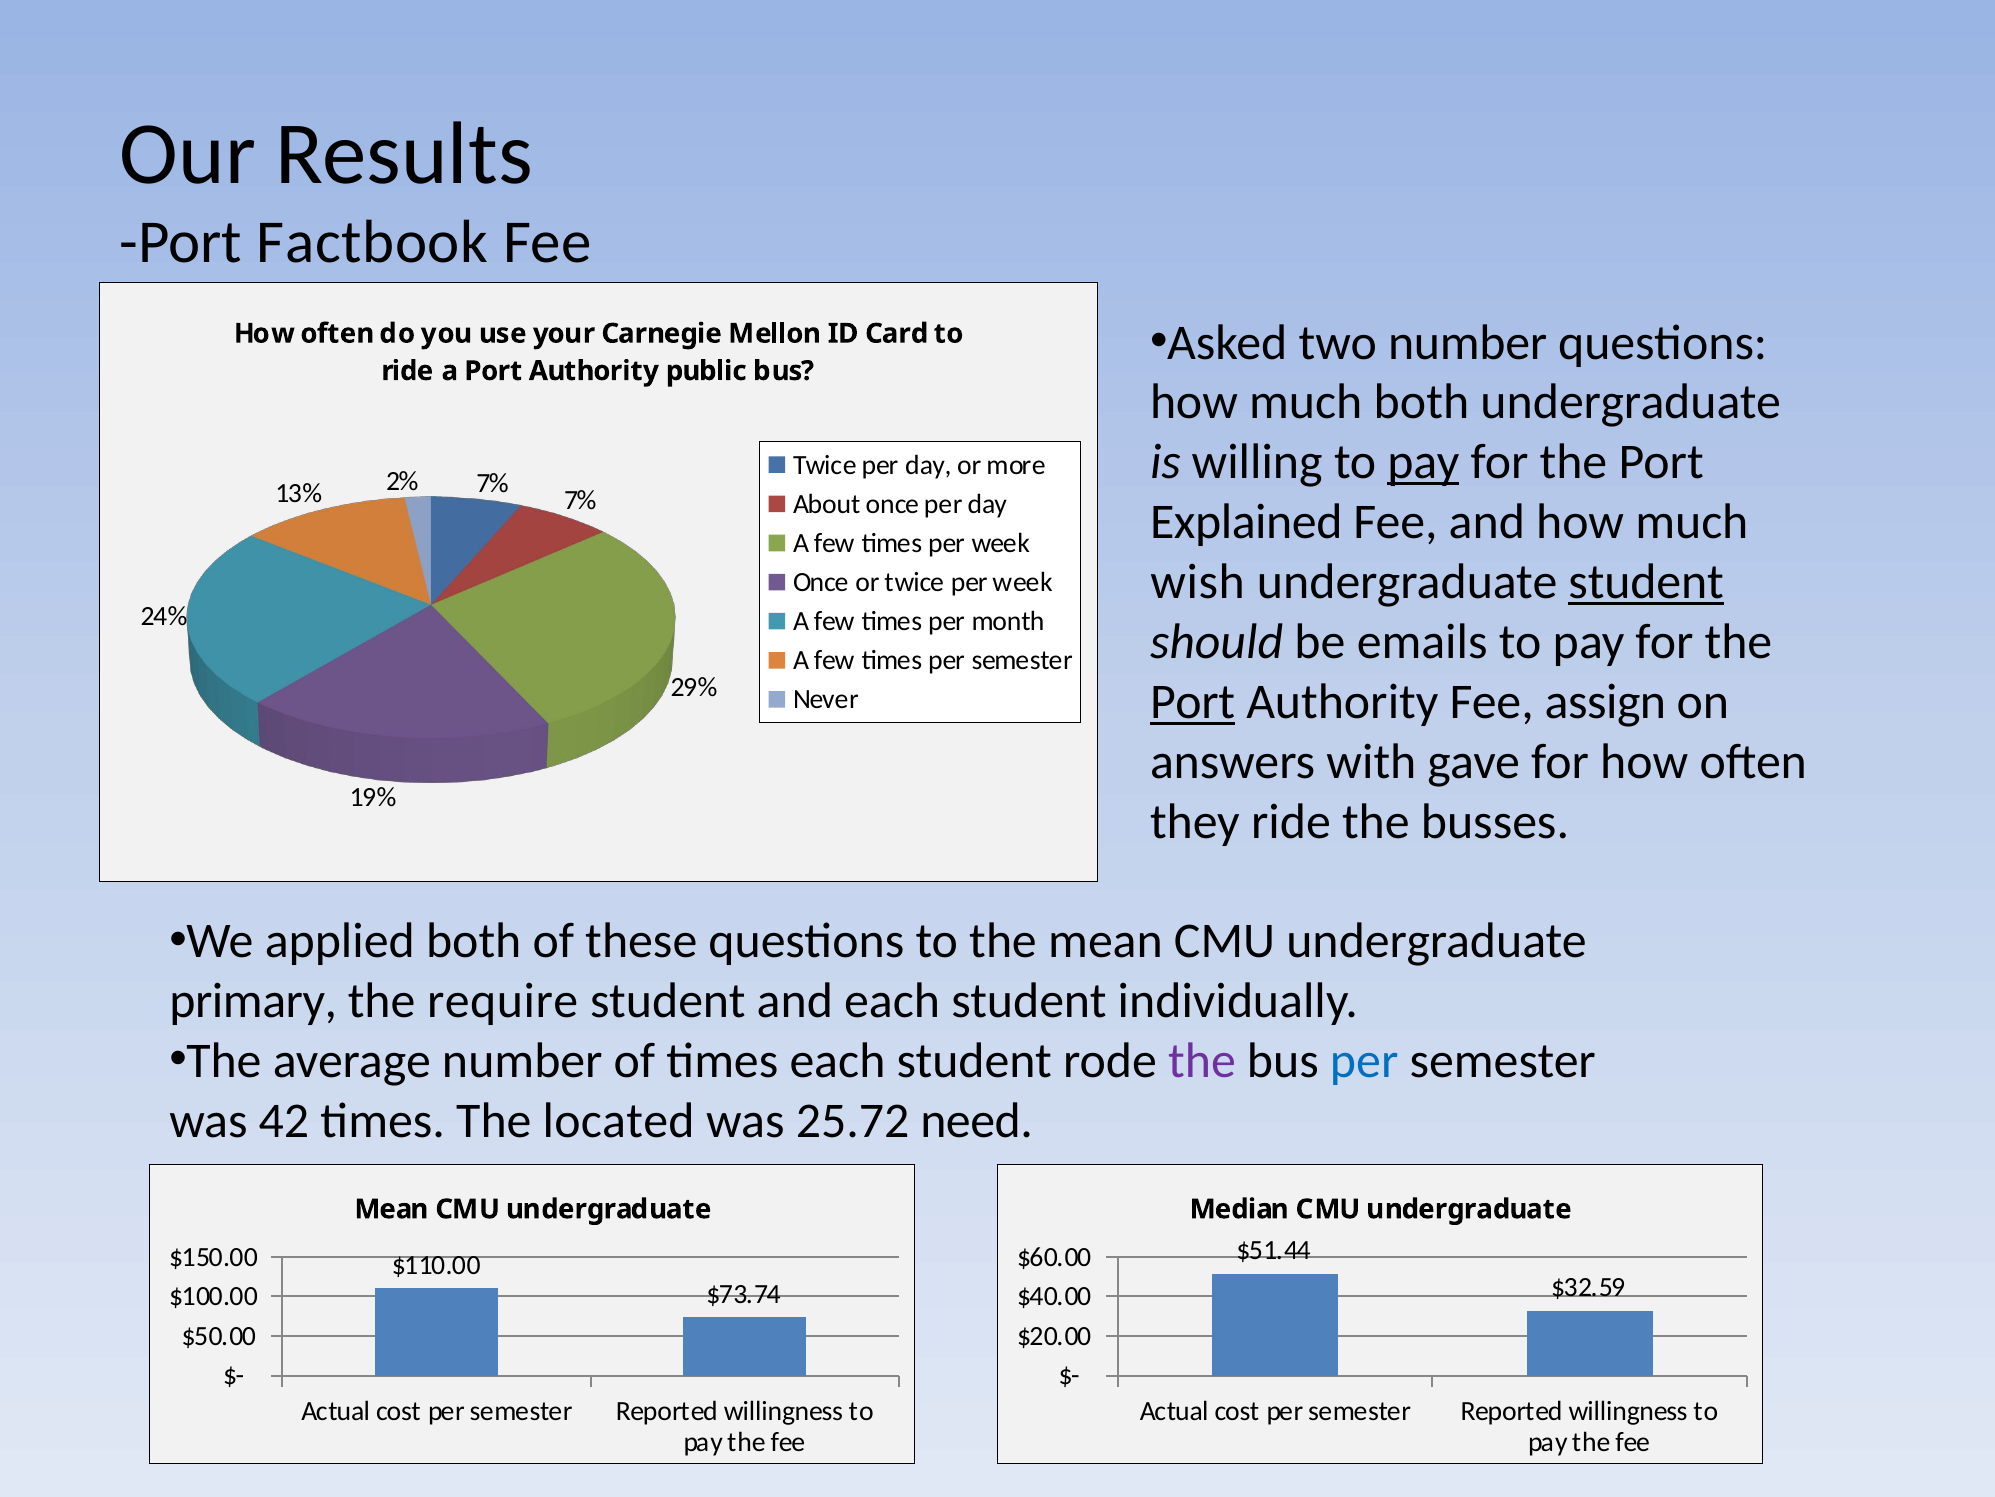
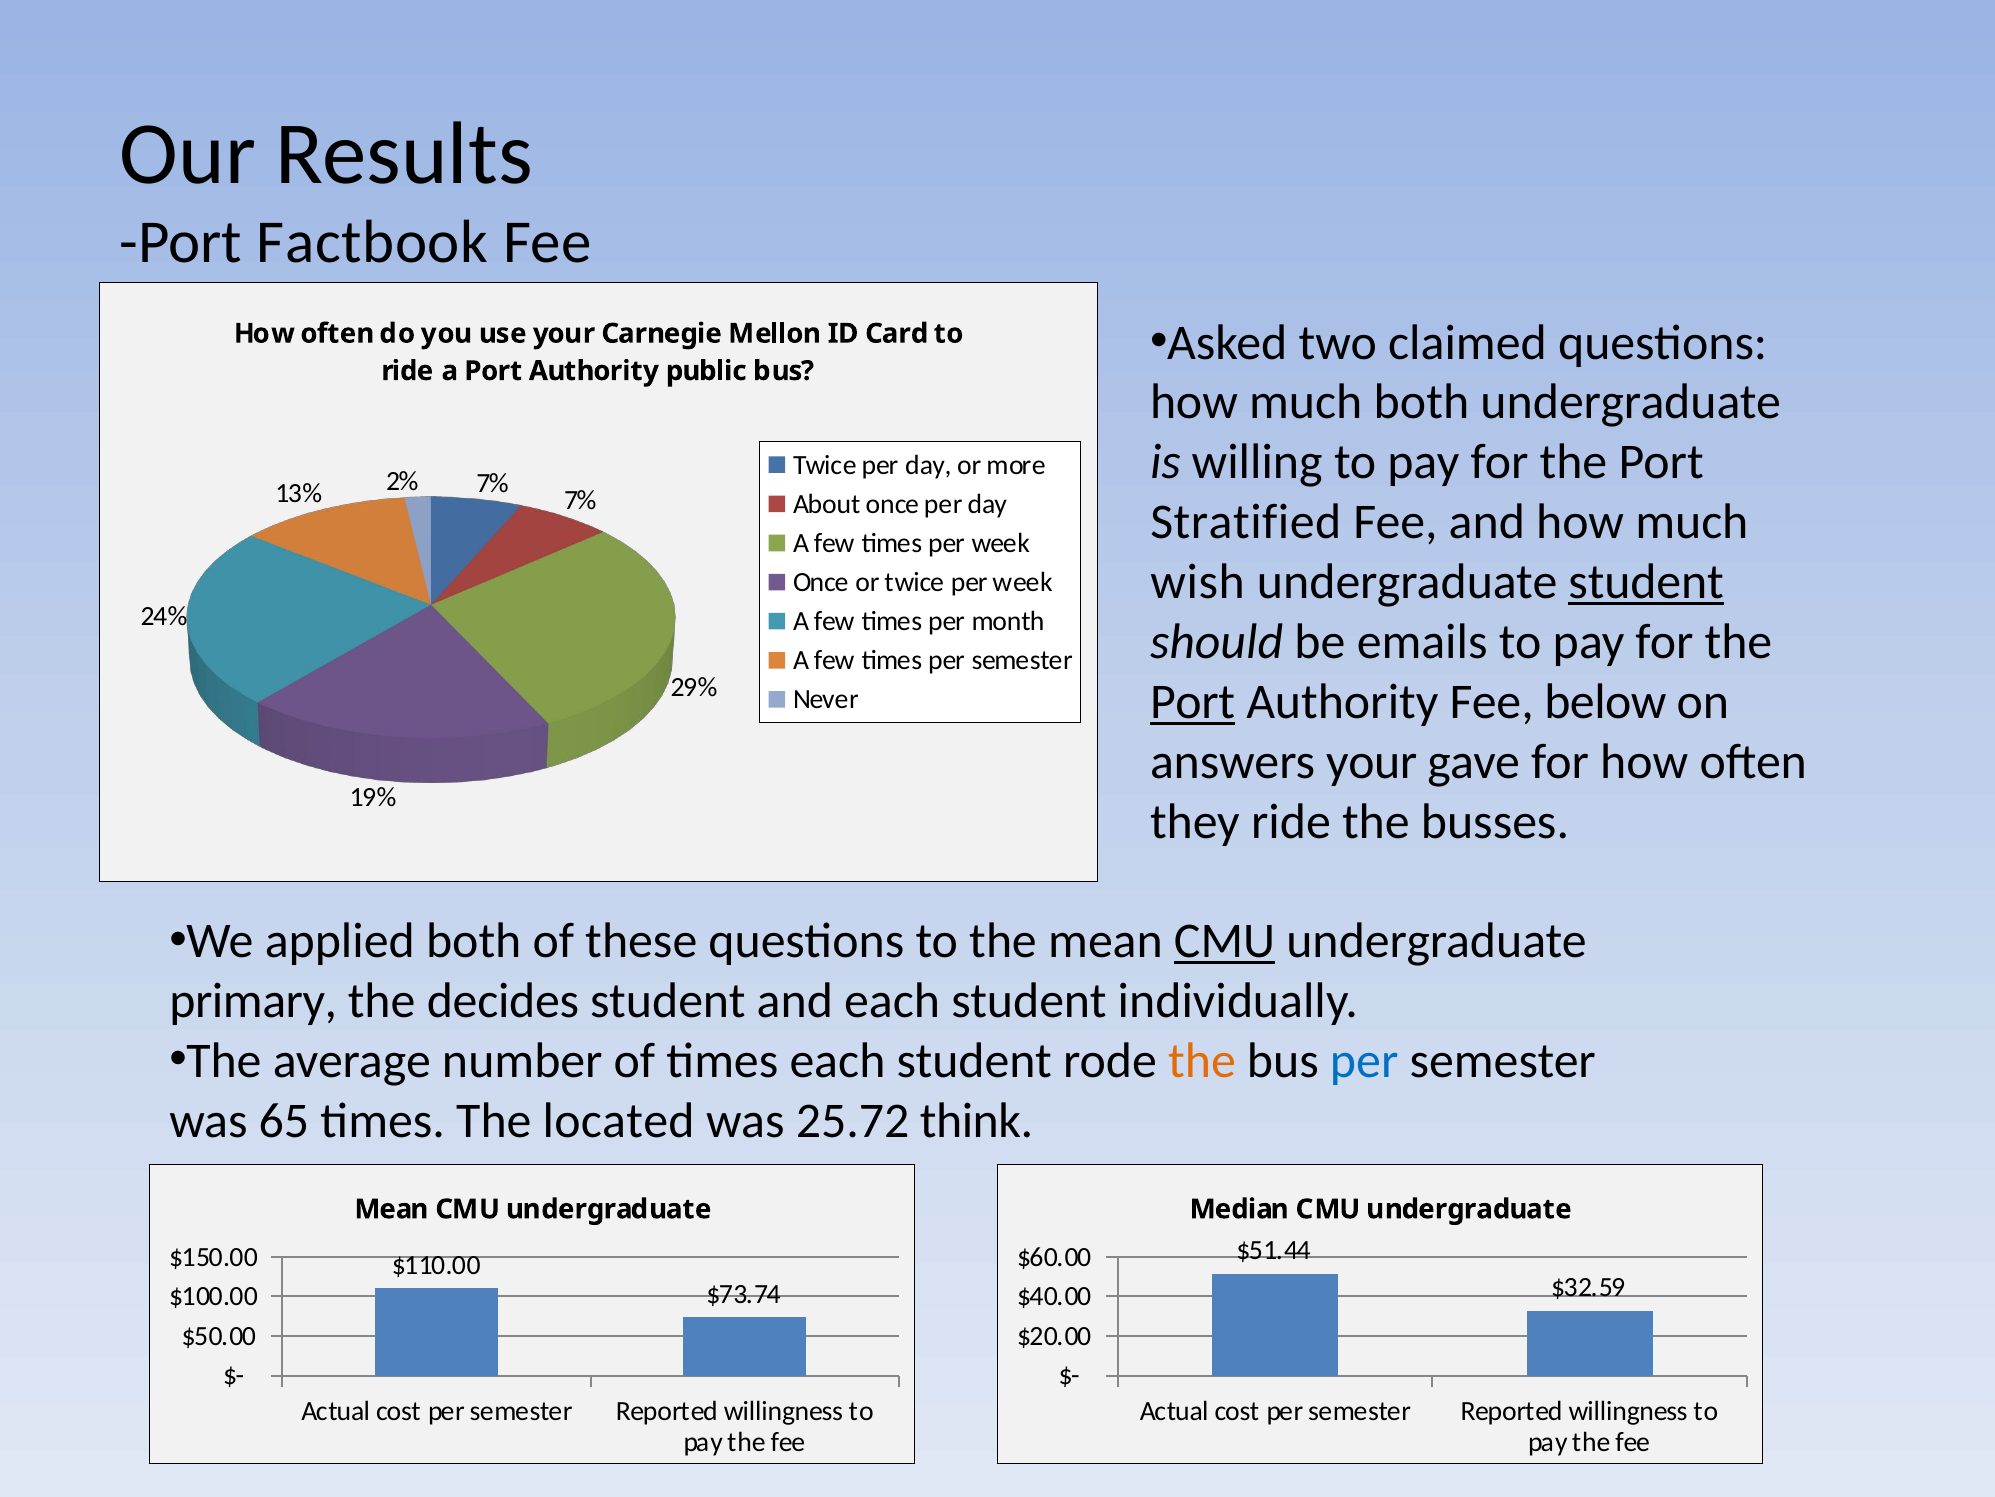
two number: number -> claimed
pay at (1423, 462) underline: present -> none
Explained: Explained -> Stratified
assign: assign -> below
answers with: with -> your
CMU at (1225, 941) underline: none -> present
require: require -> decides
the at (1202, 1061) colour: purple -> orange
42: 42 -> 65
need: need -> think
